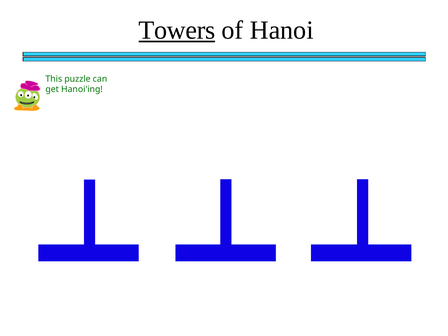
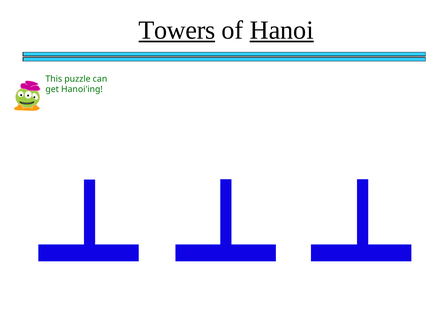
Hanoi underline: none -> present
